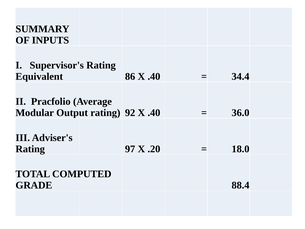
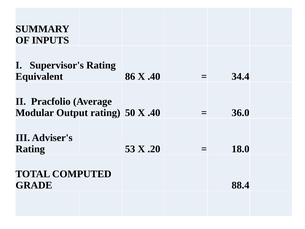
92: 92 -> 50
97: 97 -> 53
